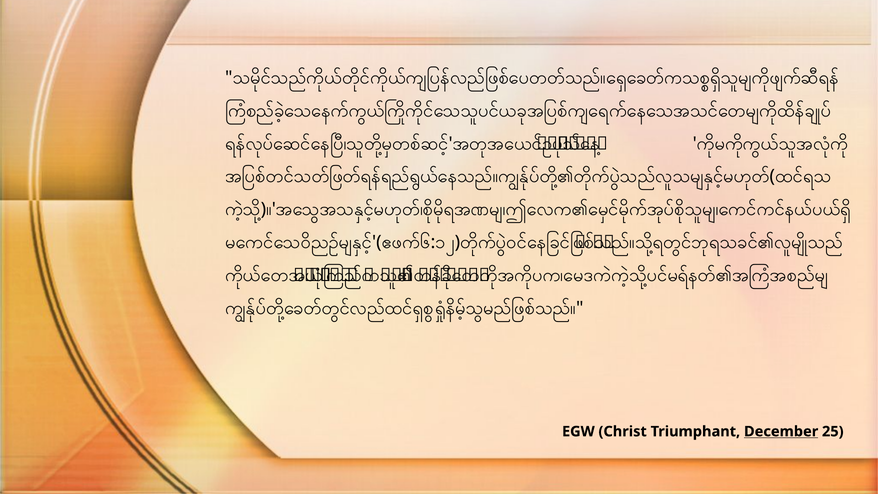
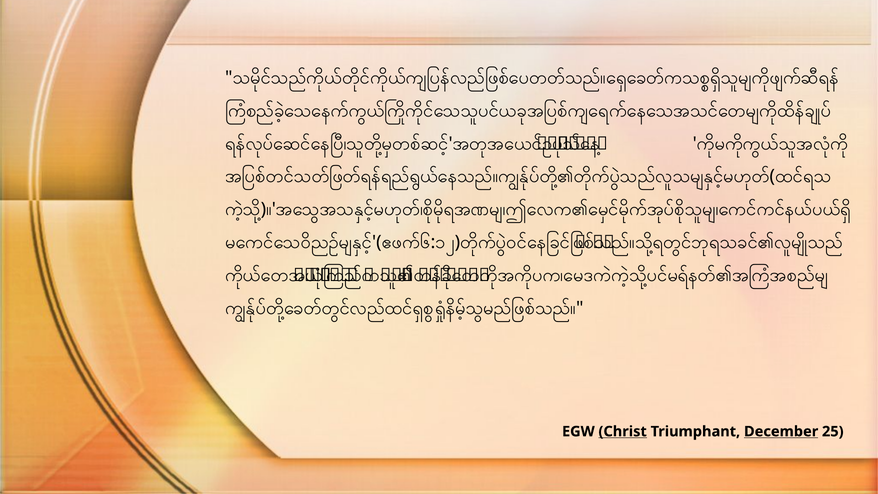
Christ underline: none -> present
